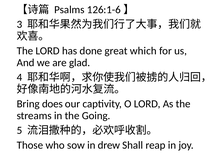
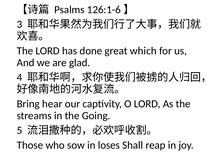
does: does -> hear
drew: drew -> loses
